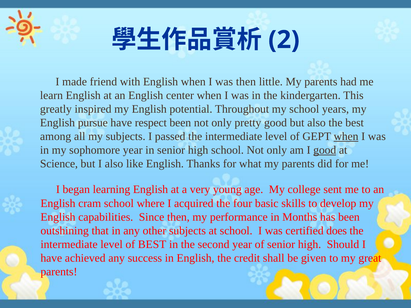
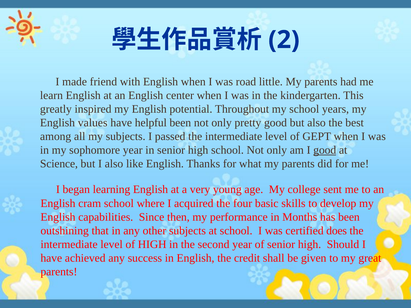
was then: then -> road
pursue: pursue -> values
respect: respect -> helpful
when at (346, 136) underline: present -> none
of BEST: BEST -> HIGH
